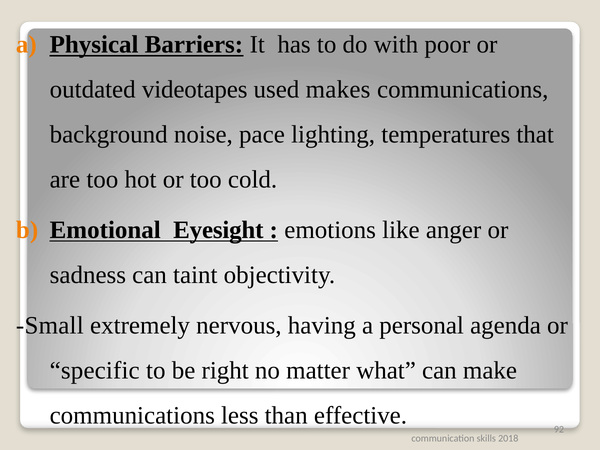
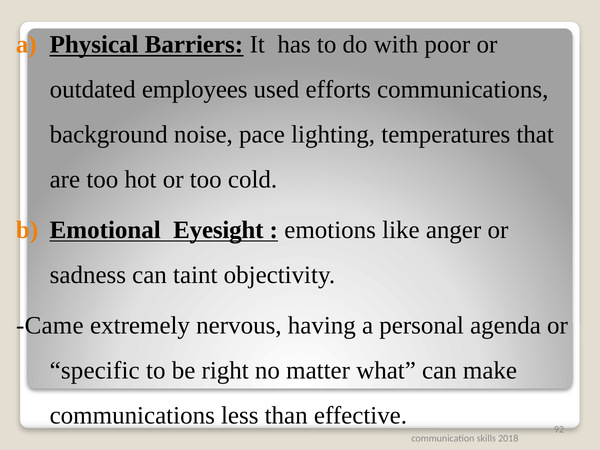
videotapes: videotapes -> employees
makes: makes -> efforts
Small: Small -> Came
